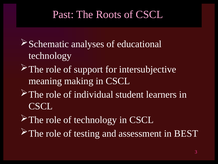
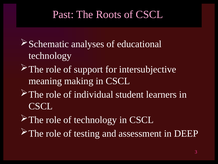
BEST: BEST -> DEEP
